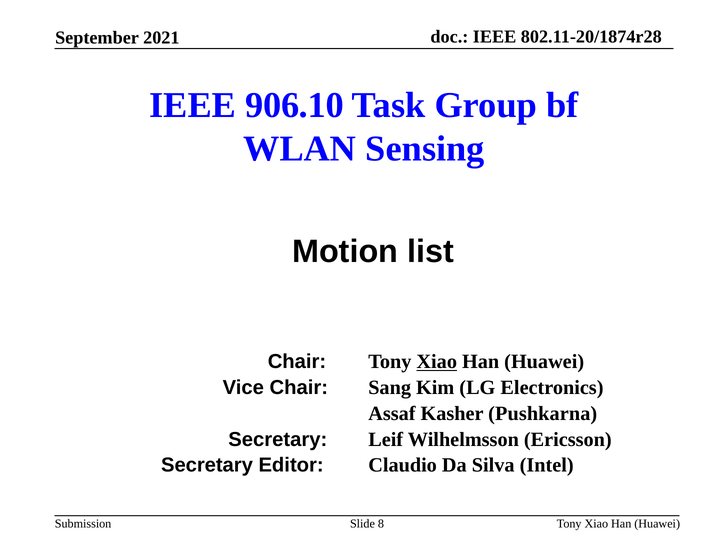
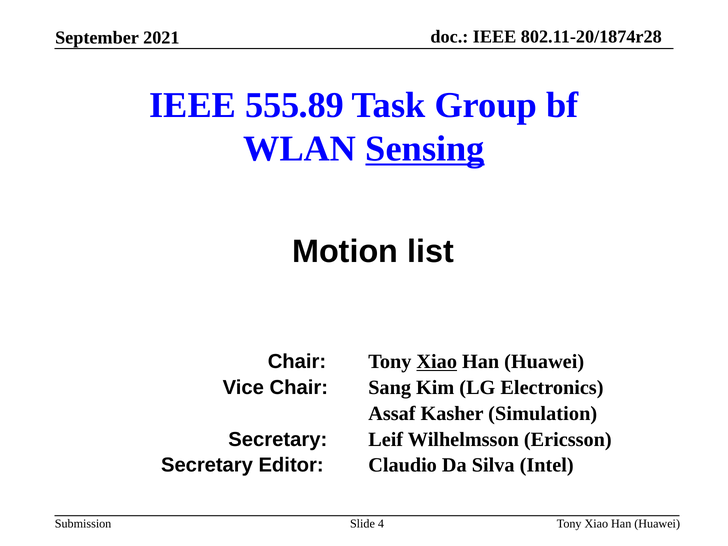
906.10: 906.10 -> 555.89
Sensing underline: none -> present
Pushkarna: Pushkarna -> Simulation
8: 8 -> 4
